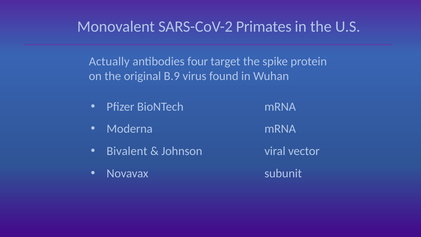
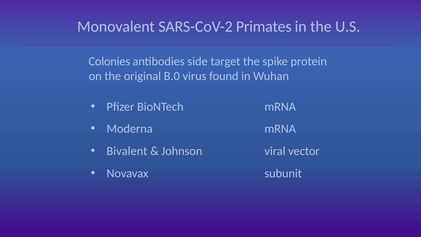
Actually: Actually -> Colonies
four: four -> side
B.9: B.9 -> B.0
